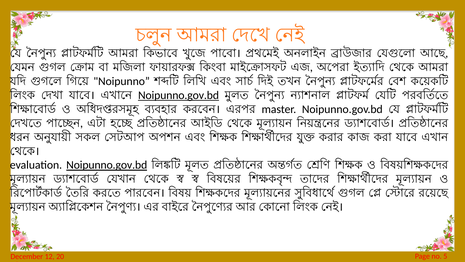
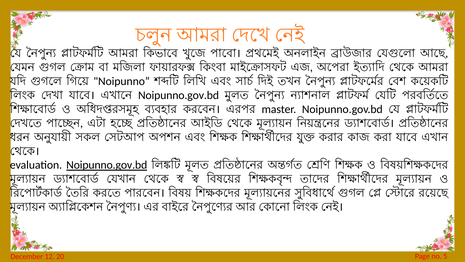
Noipunno.gov.bd at (179, 95) underline: present -> none
